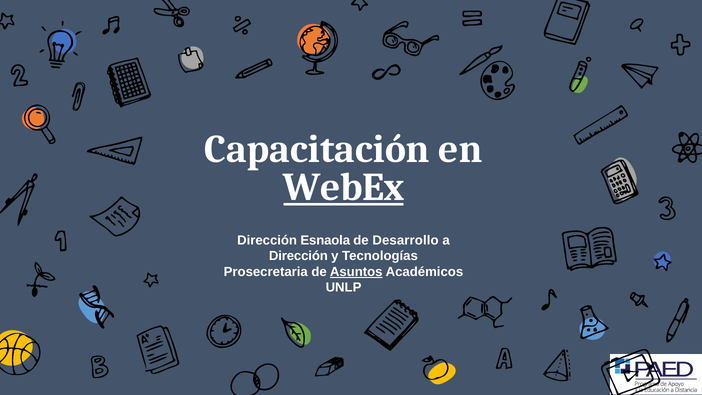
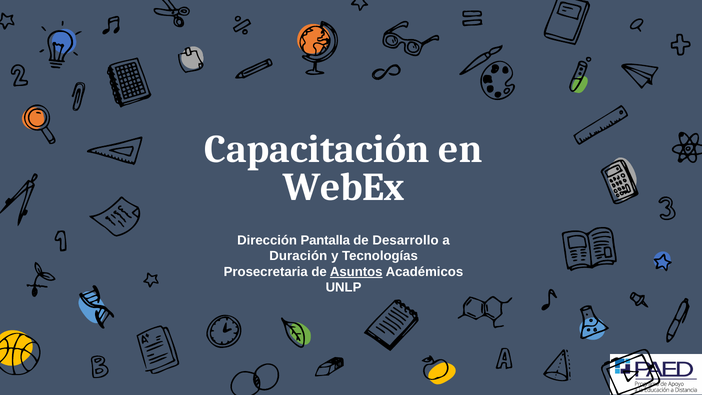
WebEx underline: present -> none
Esnaola: Esnaola -> Pantalla
Dirección at (298, 256): Dirección -> Duración
